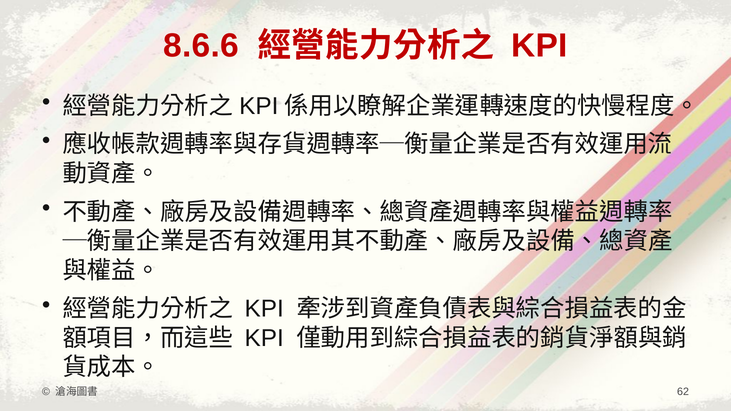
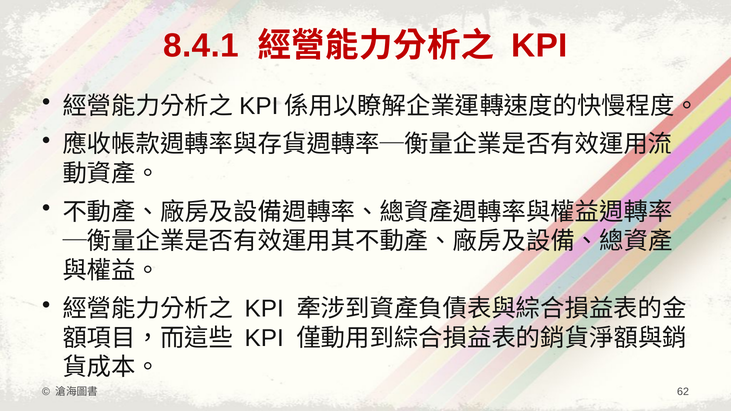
8.6.6: 8.6.6 -> 8.4.1
